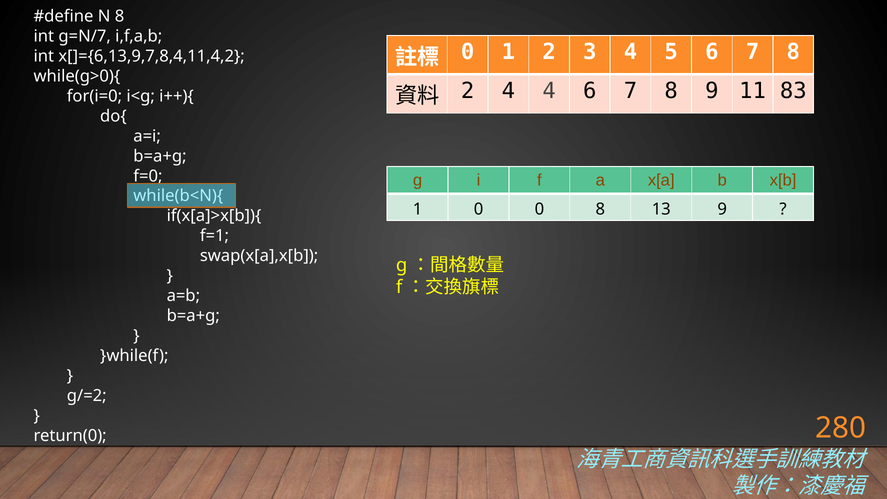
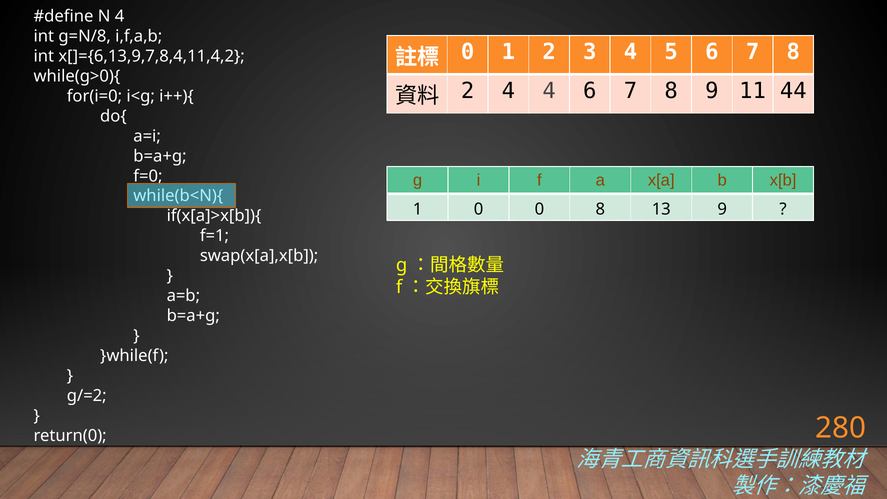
N 8: 8 -> 4
g=N/7: g=N/7 -> g=N/8
83: 83 -> 44
